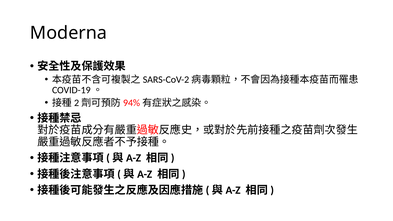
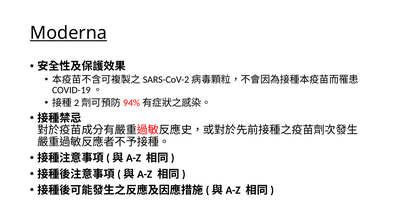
Moderna underline: none -> present
